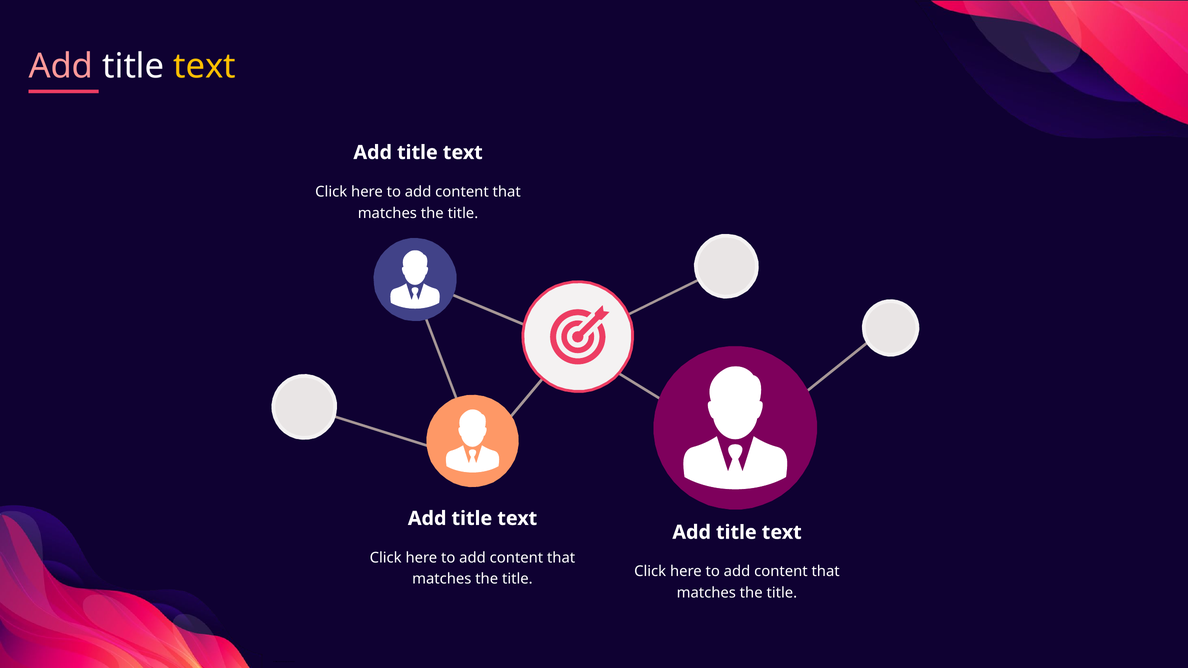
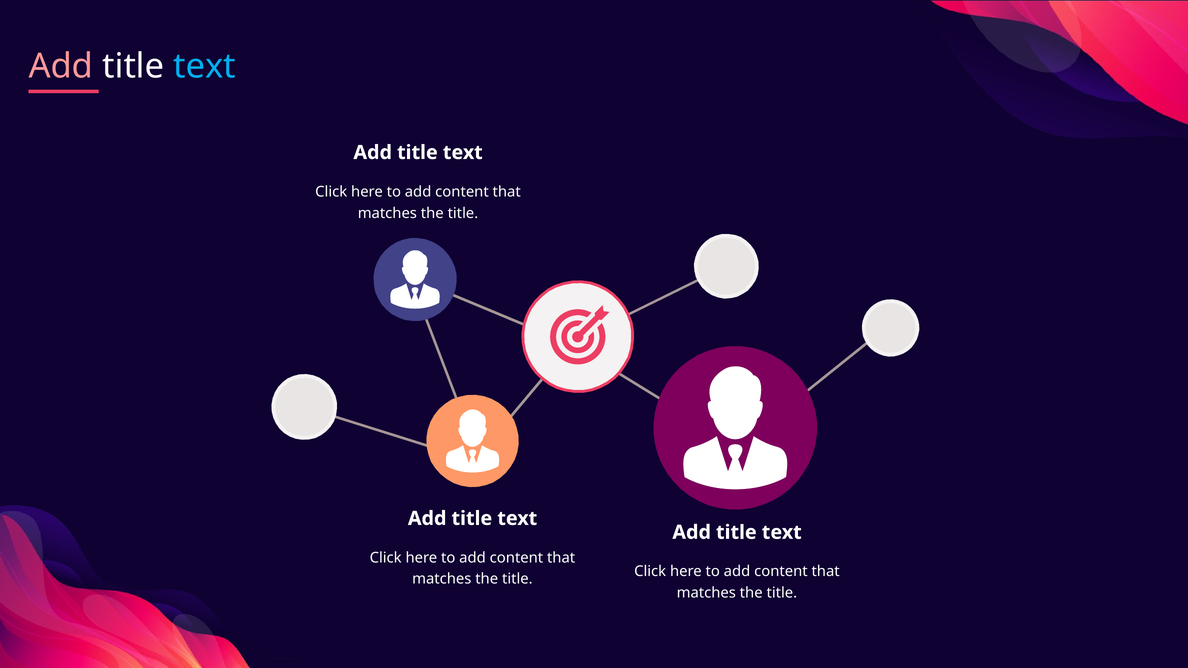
text at (205, 66) colour: yellow -> light blue
